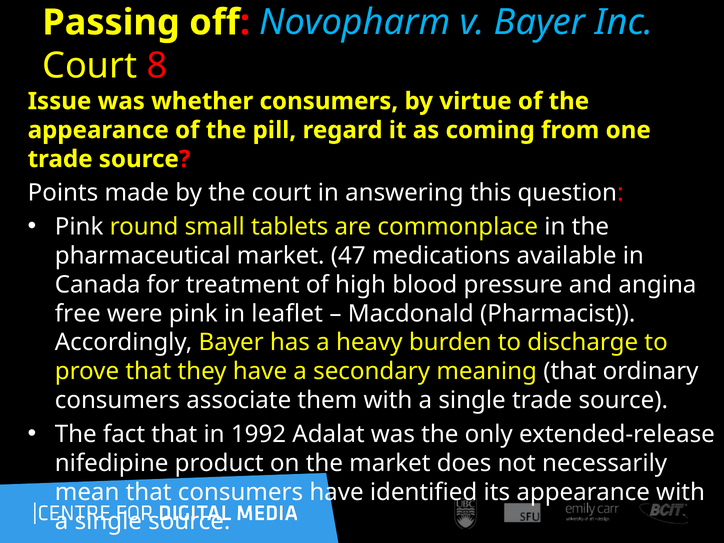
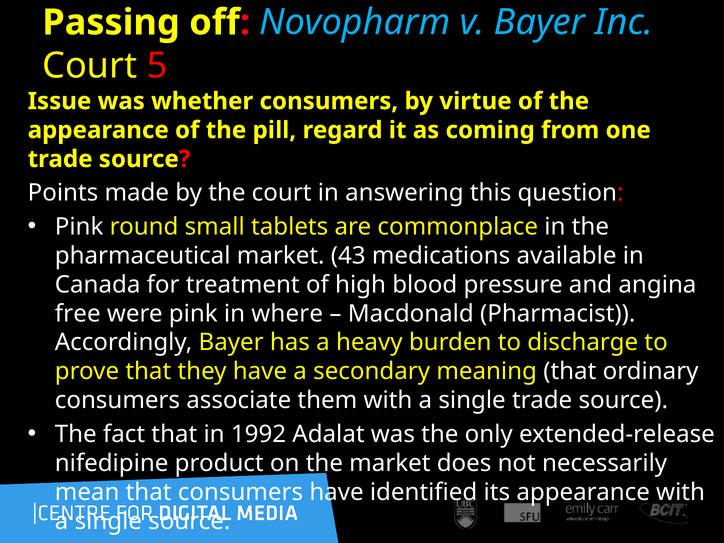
8: 8 -> 5
47: 47 -> 43
leaflet: leaflet -> where
